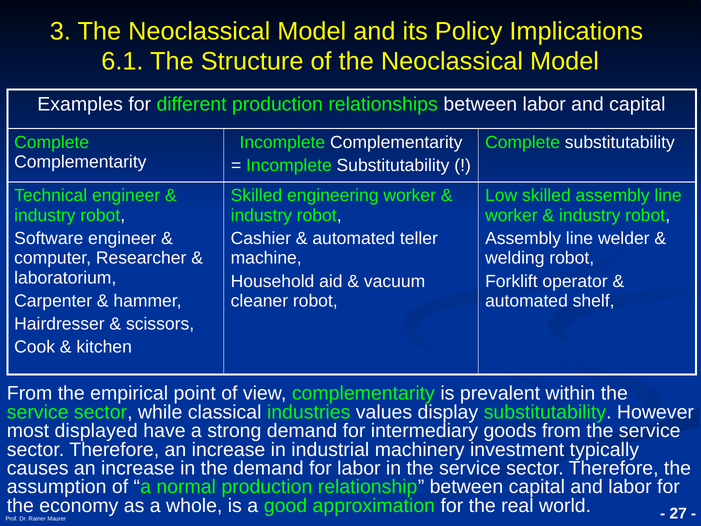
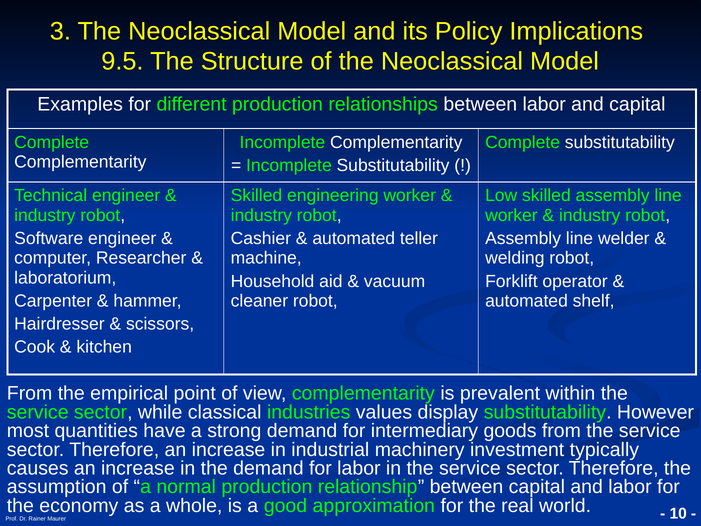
6.1: 6.1 -> 9.5
displayed: displayed -> quantities
27: 27 -> 10
